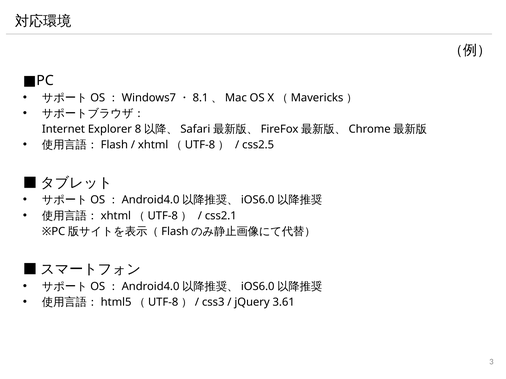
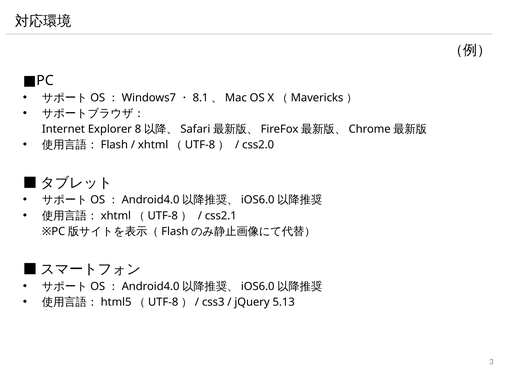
css2.5: css2.5 -> css2.0
3.61: 3.61 -> 5.13
